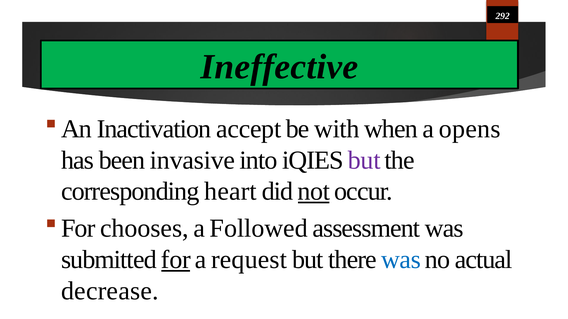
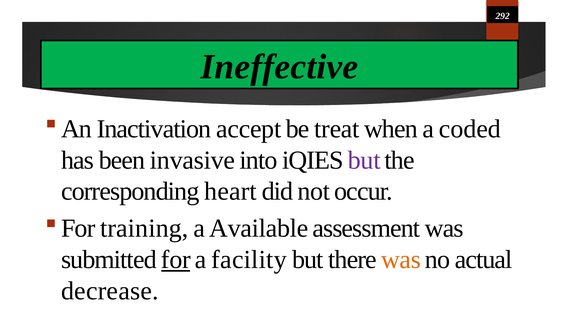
with: with -> treat
opens: opens -> coded
not underline: present -> none
chooses: chooses -> training
Followed: Followed -> Available
request: request -> facility
was at (401, 260) colour: blue -> orange
